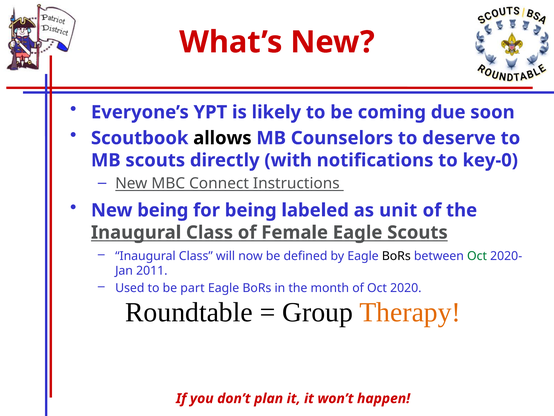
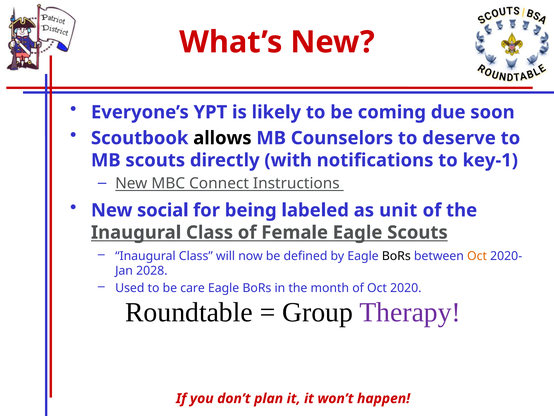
key-0: key-0 -> key-1
New being: being -> social
Oct at (477, 256) colour: green -> orange
2011: 2011 -> 2028
part: part -> care
Therapy colour: orange -> purple
